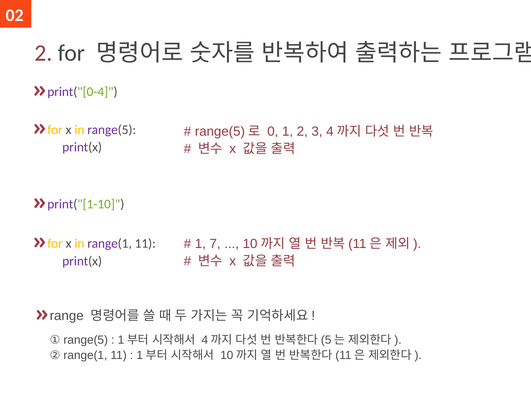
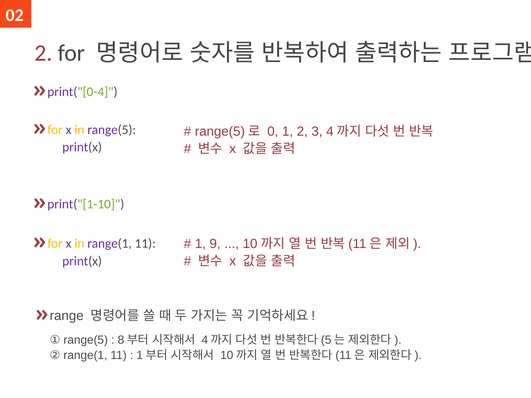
7: 7 -> 9
1 at (121, 340): 1 -> 8
